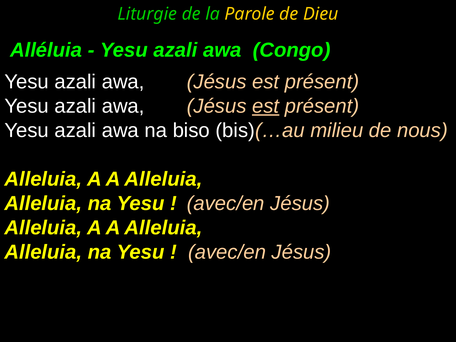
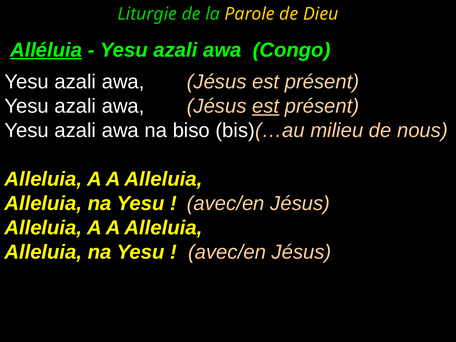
Alléluia underline: none -> present
